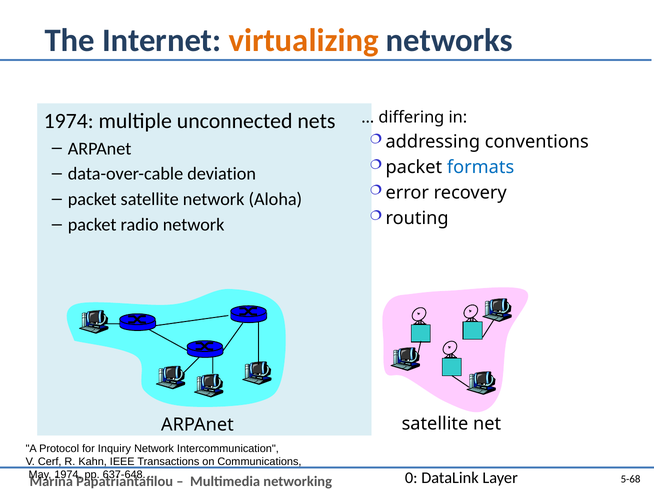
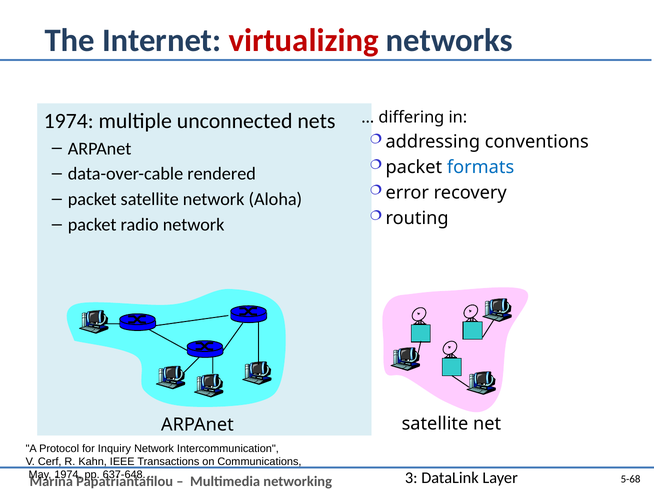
virtualizing colour: orange -> red
deviation: deviation -> rendered
0: 0 -> 3
